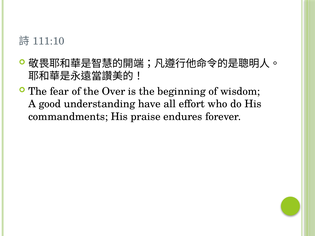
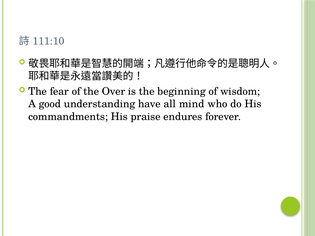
effort: effort -> mind
